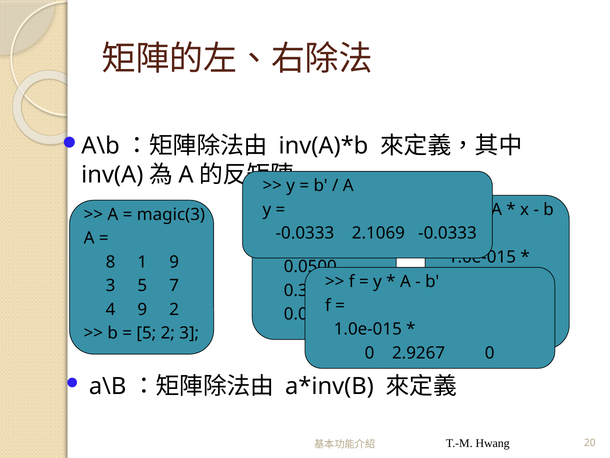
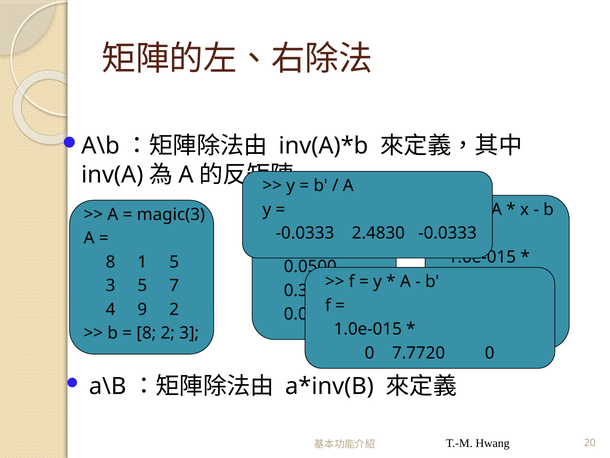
2.1069: 2.1069 -> 2.4830
1 9: 9 -> 5
5 at (146, 333): 5 -> 8
2.9267: 2.9267 -> 7.7720
